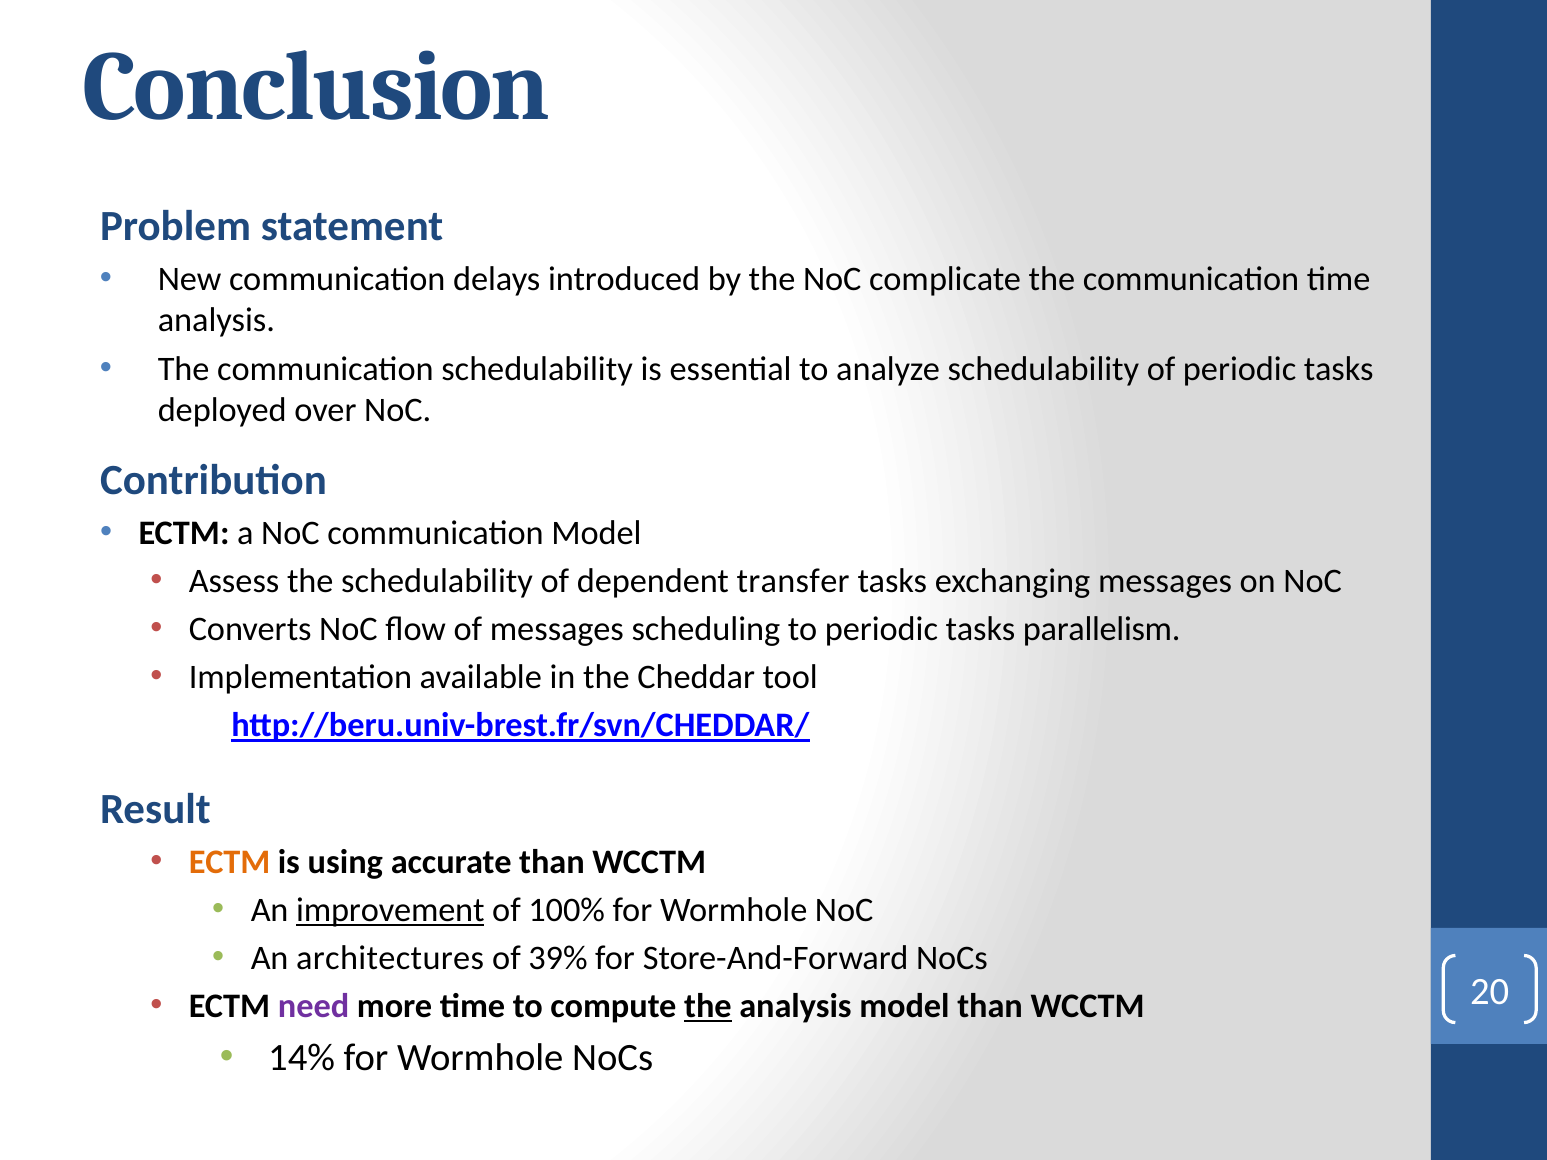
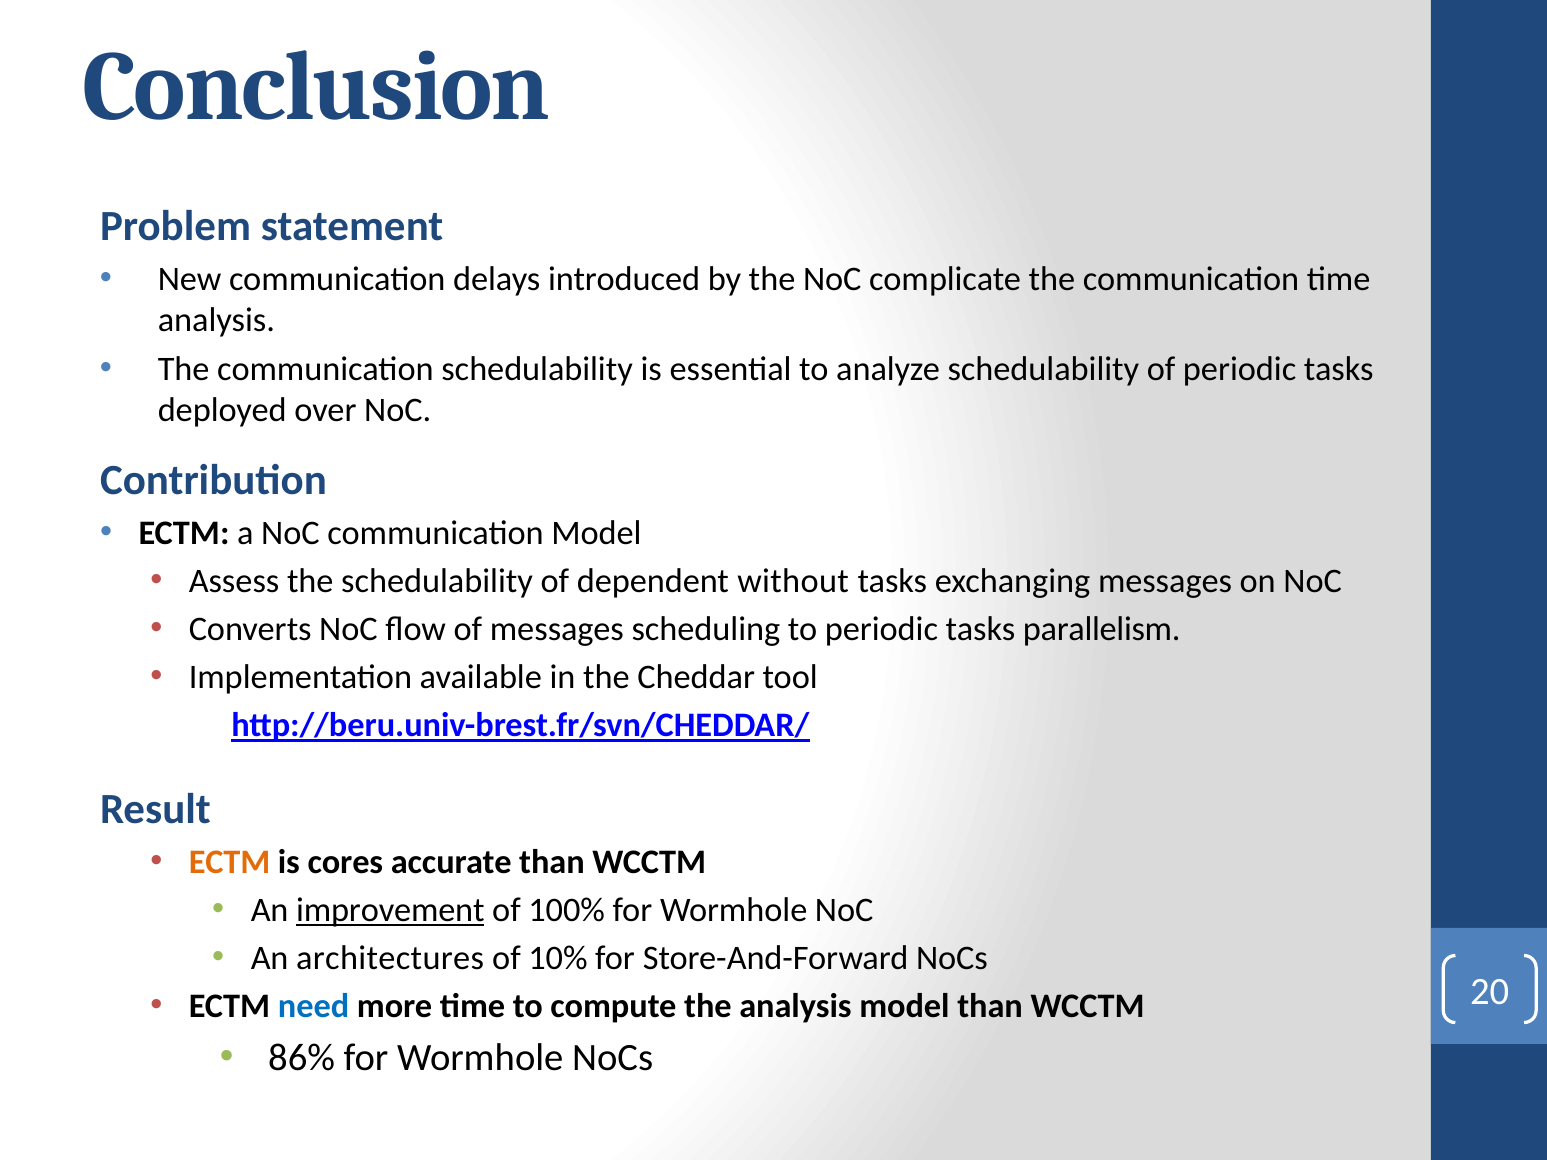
transfer: transfer -> without
using: using -> cores
39%: 39% -> 10%
need colour: purple -> blue
the at (708, 1006) underline: present -> none
14%: 14% -> 86%
